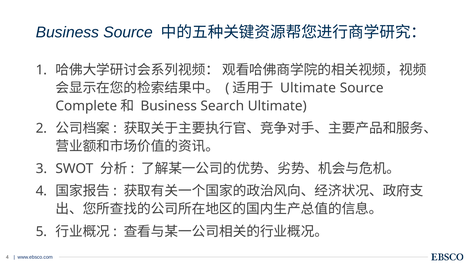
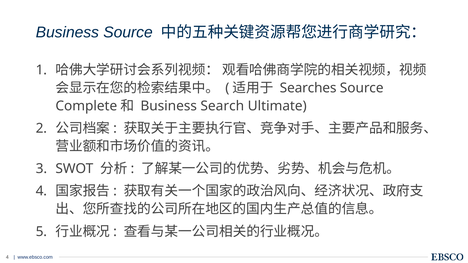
Ultimate at (308, 88): Ultimate -> Searches
